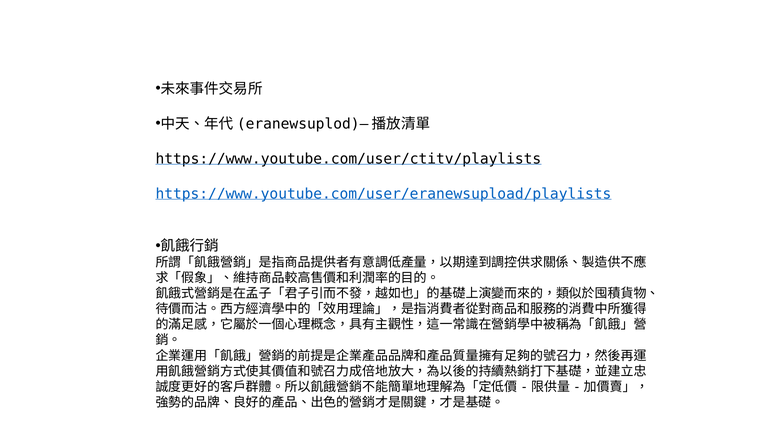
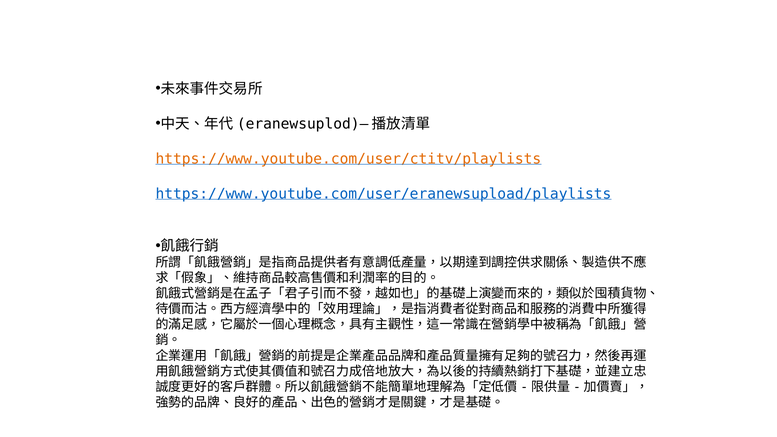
https://www.youtube.com/user/ctitv/playlists colour: black -> orange
